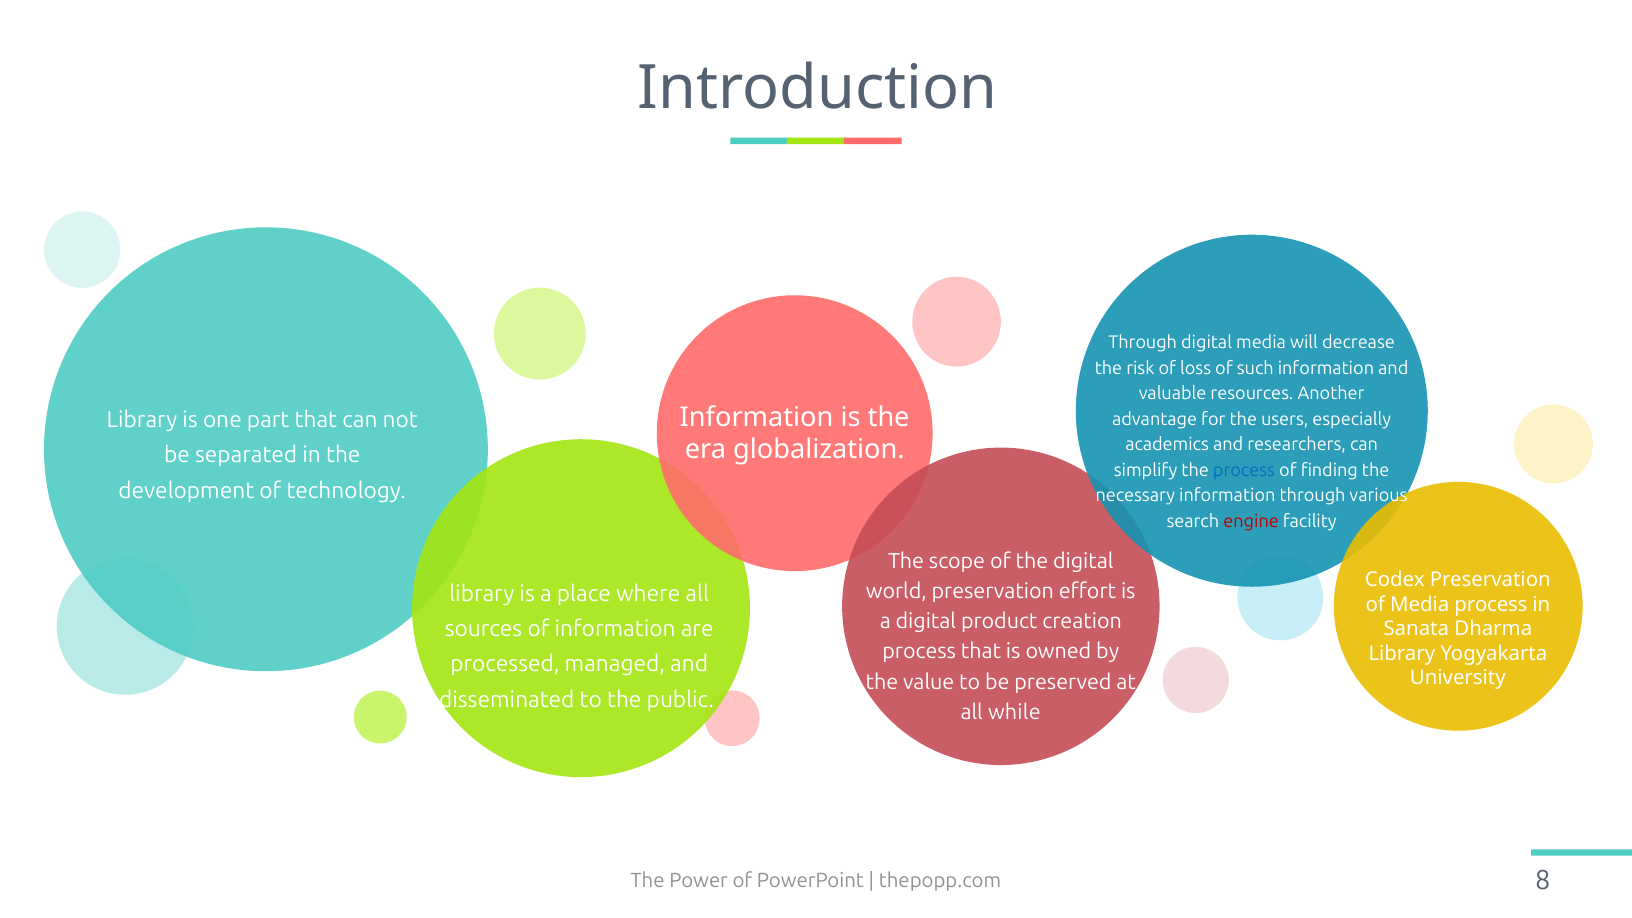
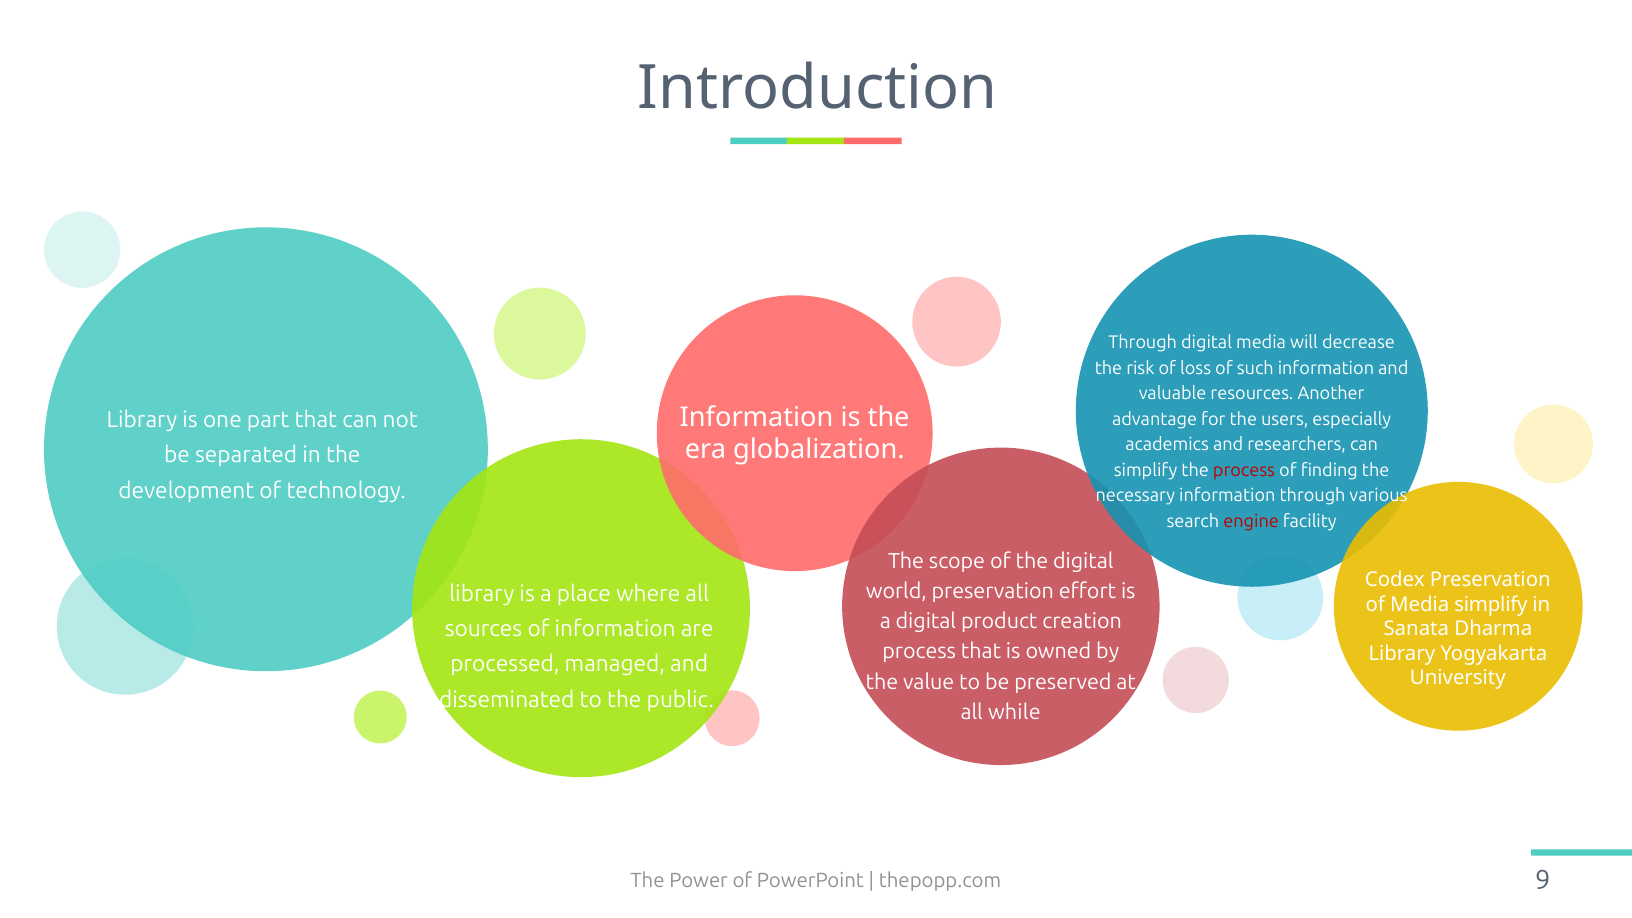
process at (1244, 470) colour: blue -> red
Media process: process -> simplify
8: 8 -> 9
